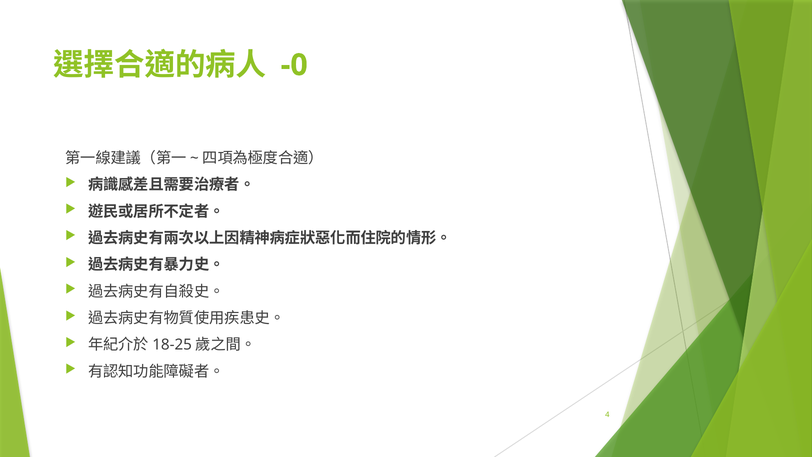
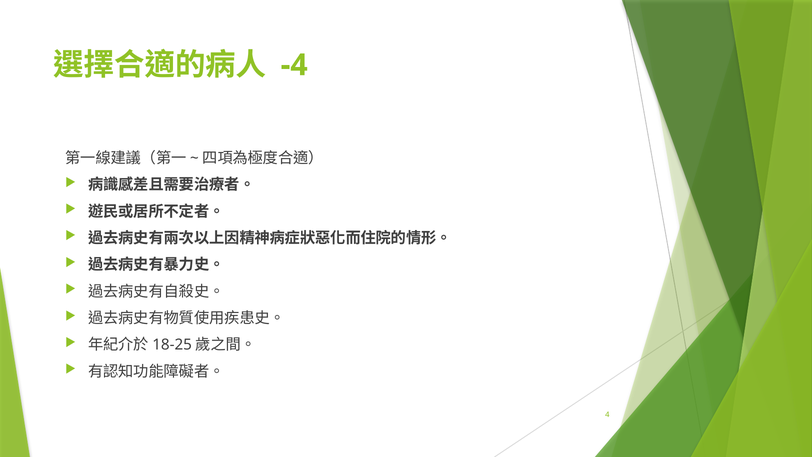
-0: -0 -> -4
